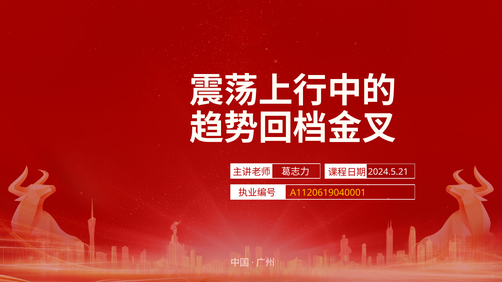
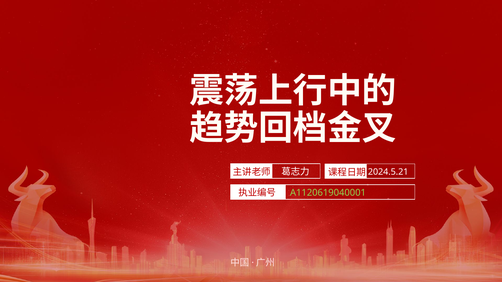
A1120619040001 colour: yellow -> light green
